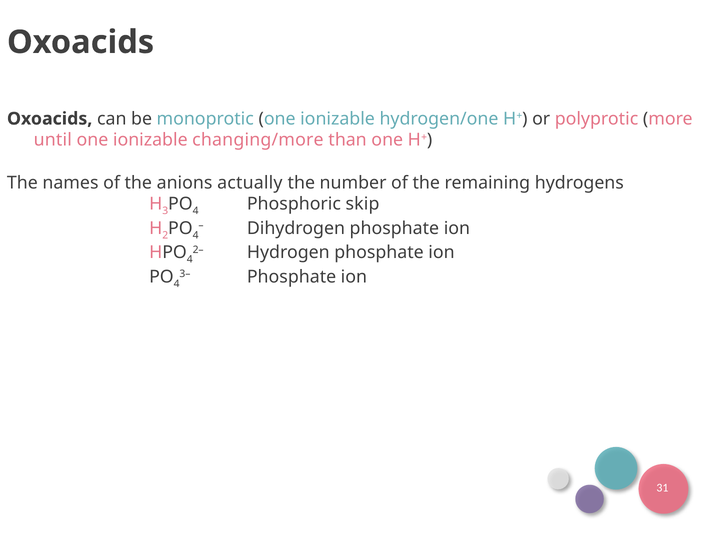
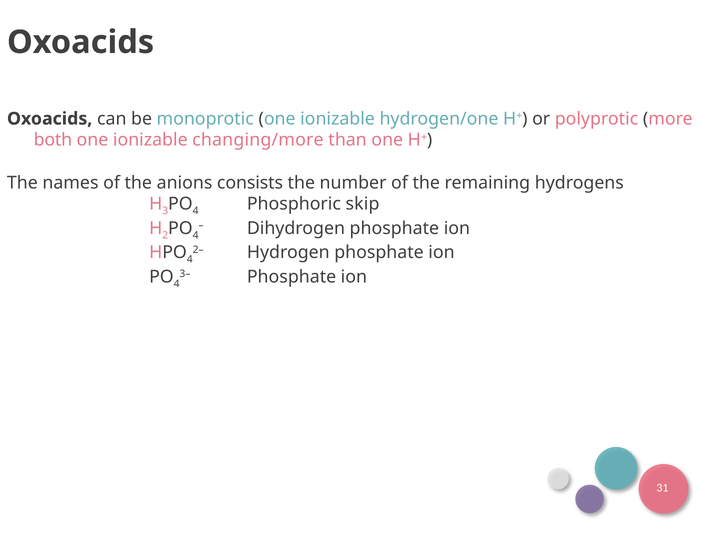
until: until -> both
actually: actually -> consists
